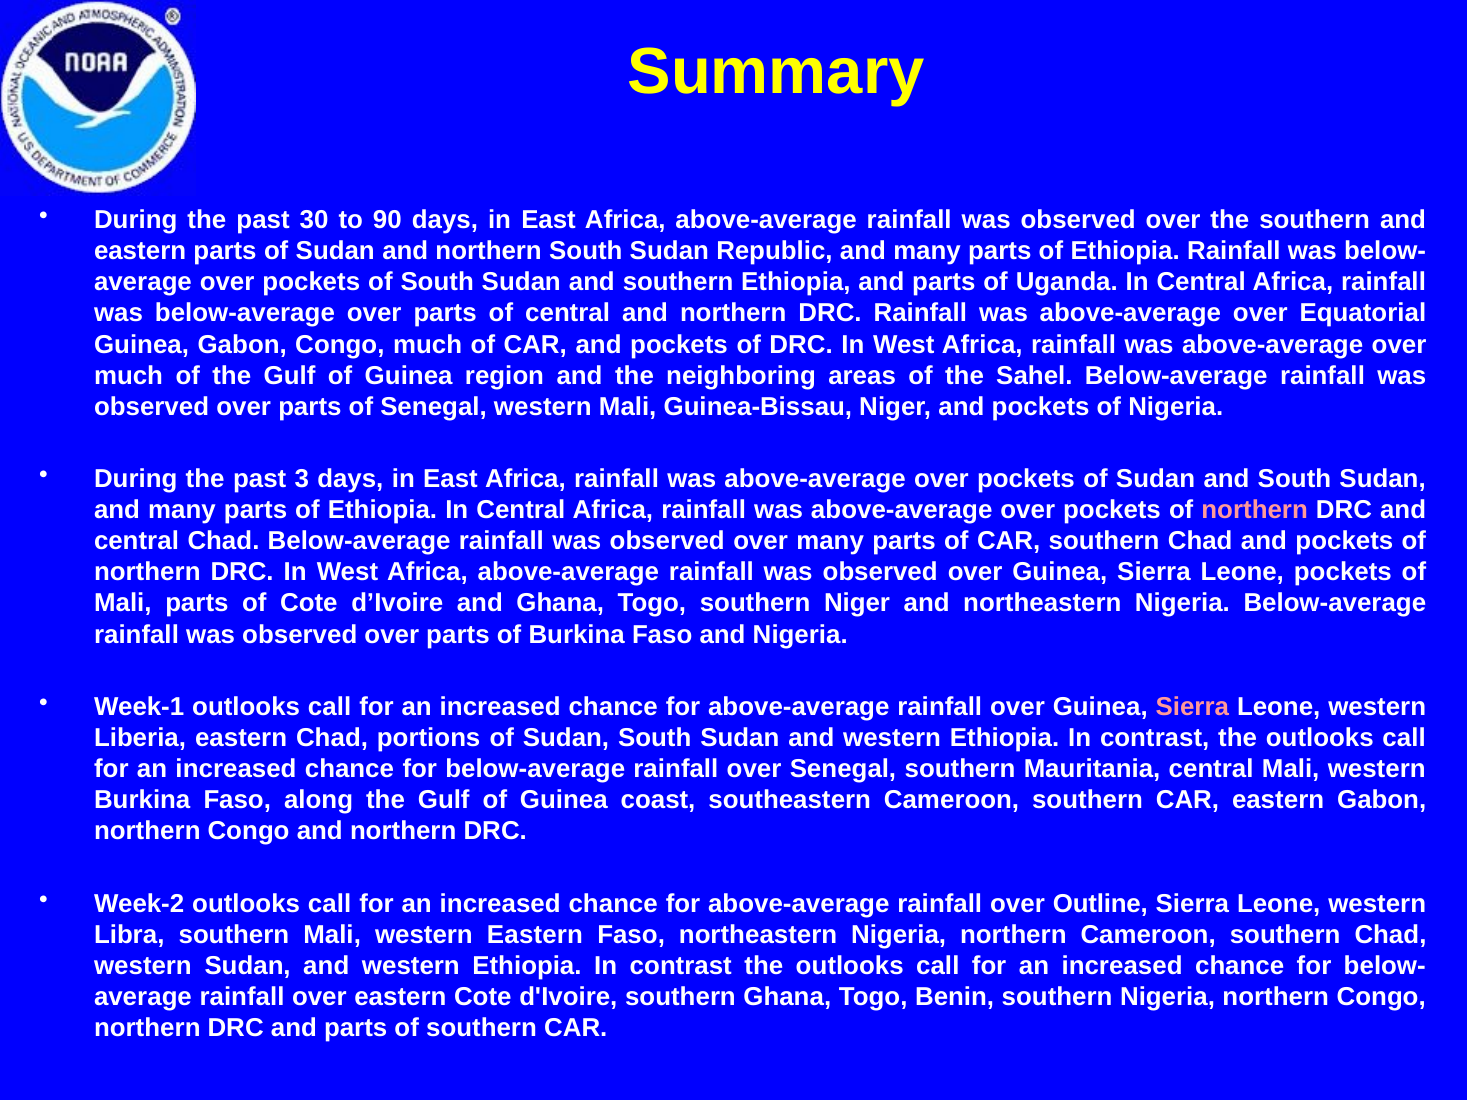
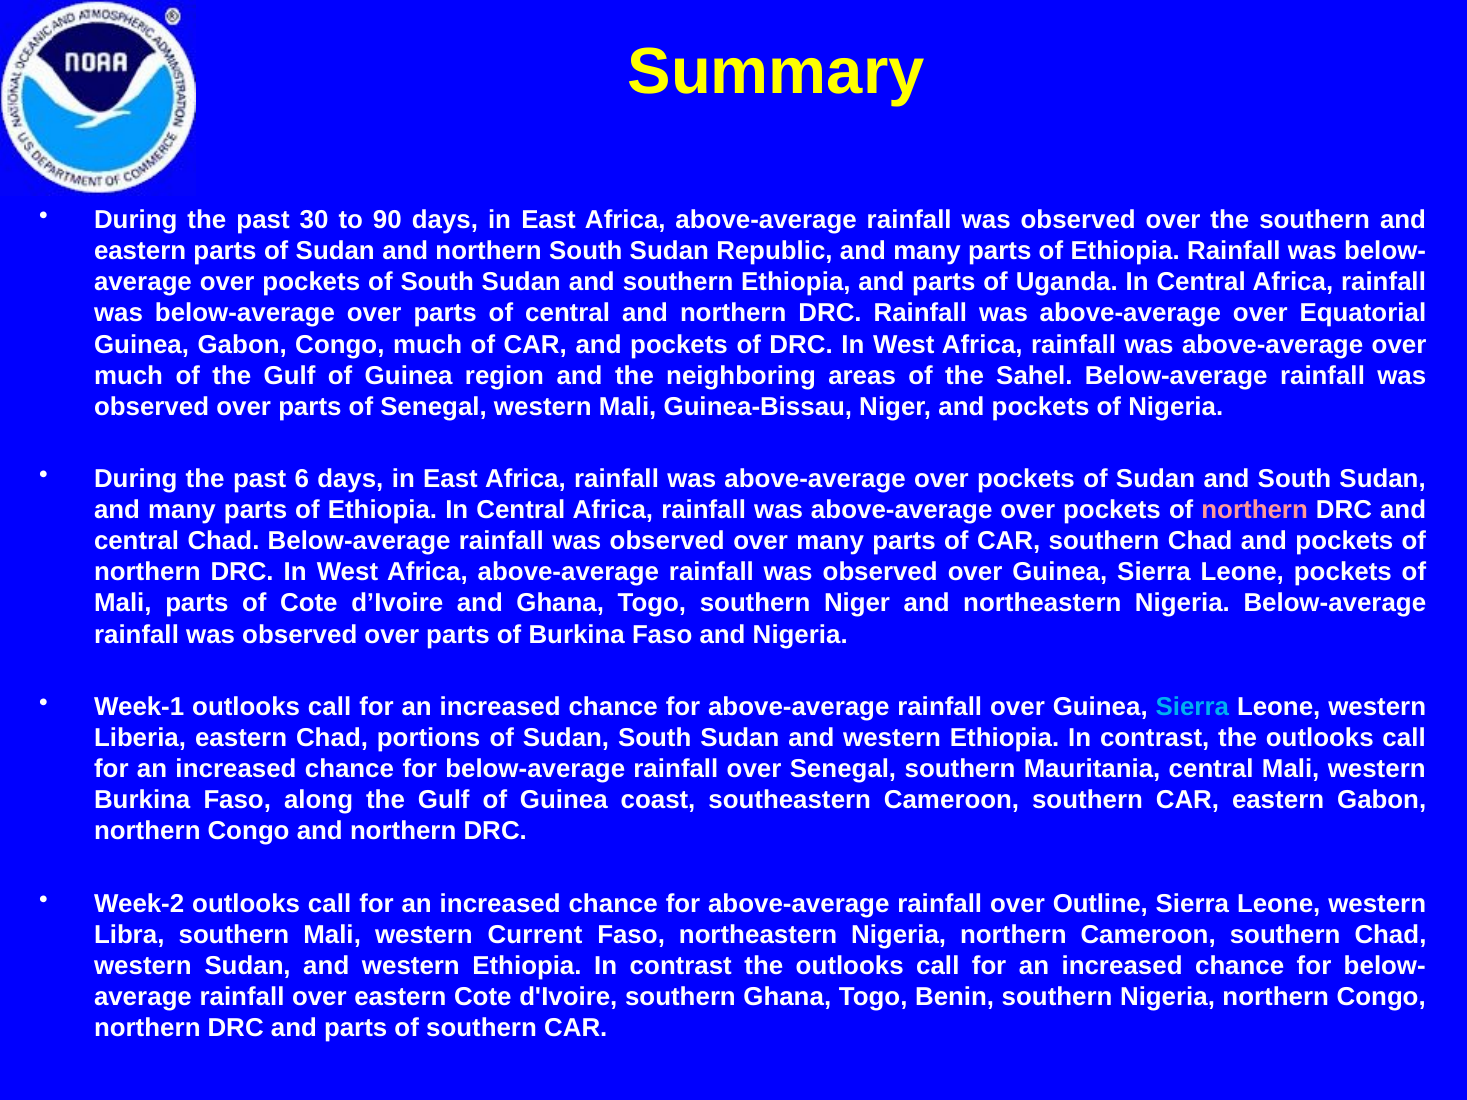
3: 3 -> 6
Sierra at (1192, 707) colour: pink -> light blue
western Eastern: Eastern -> Current
